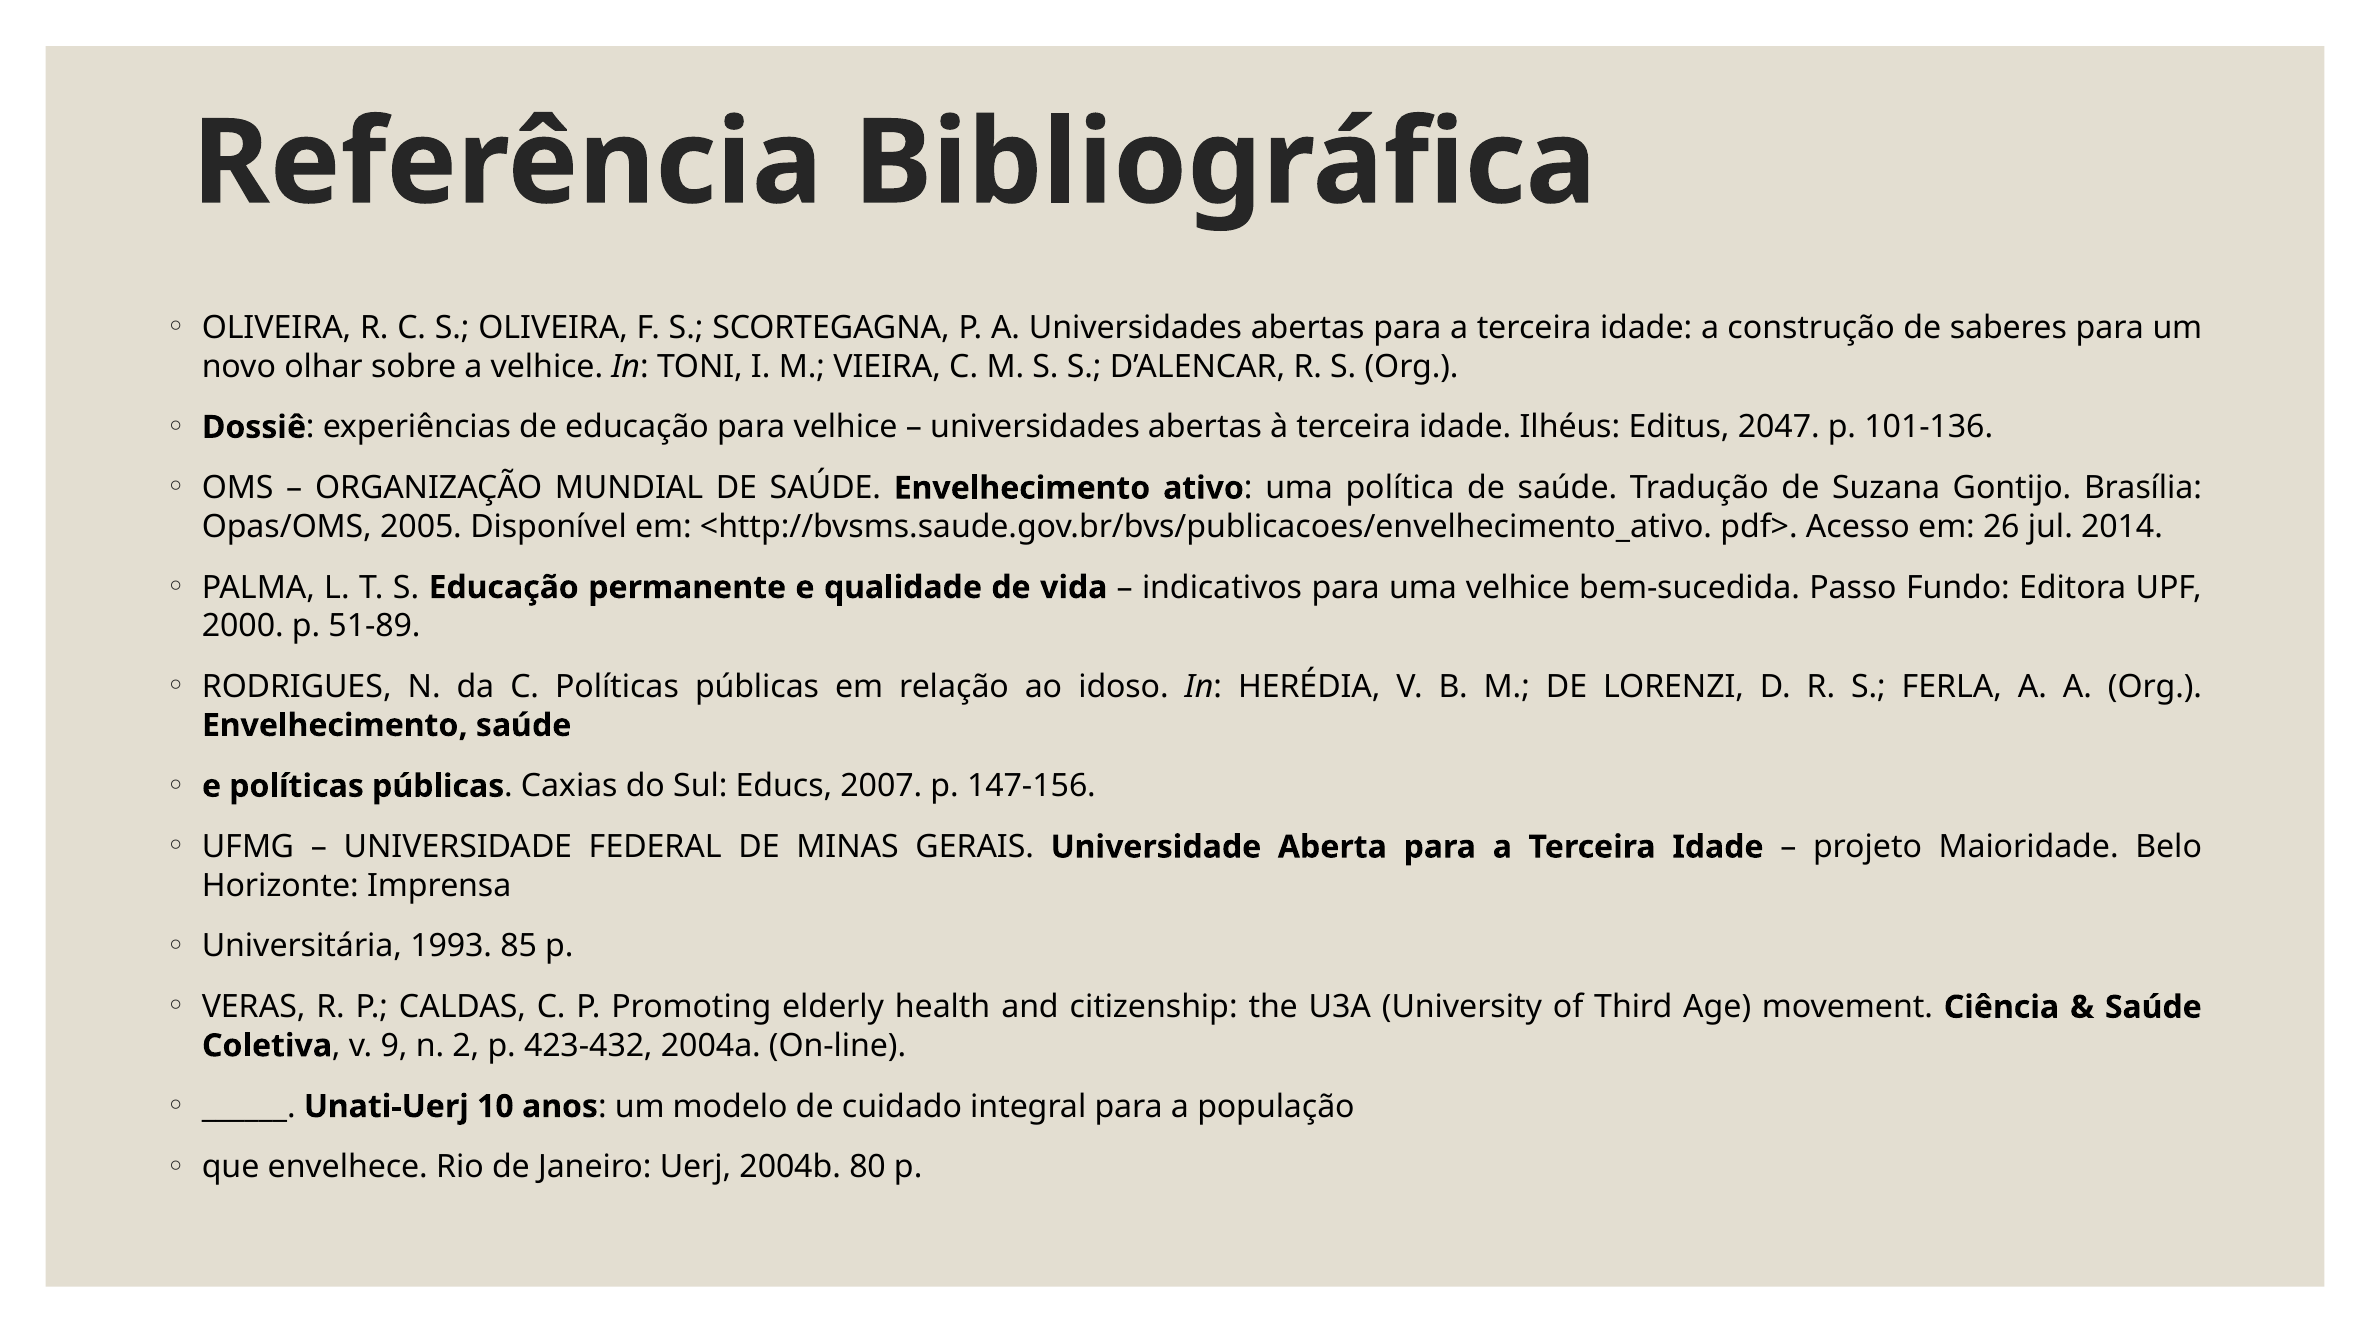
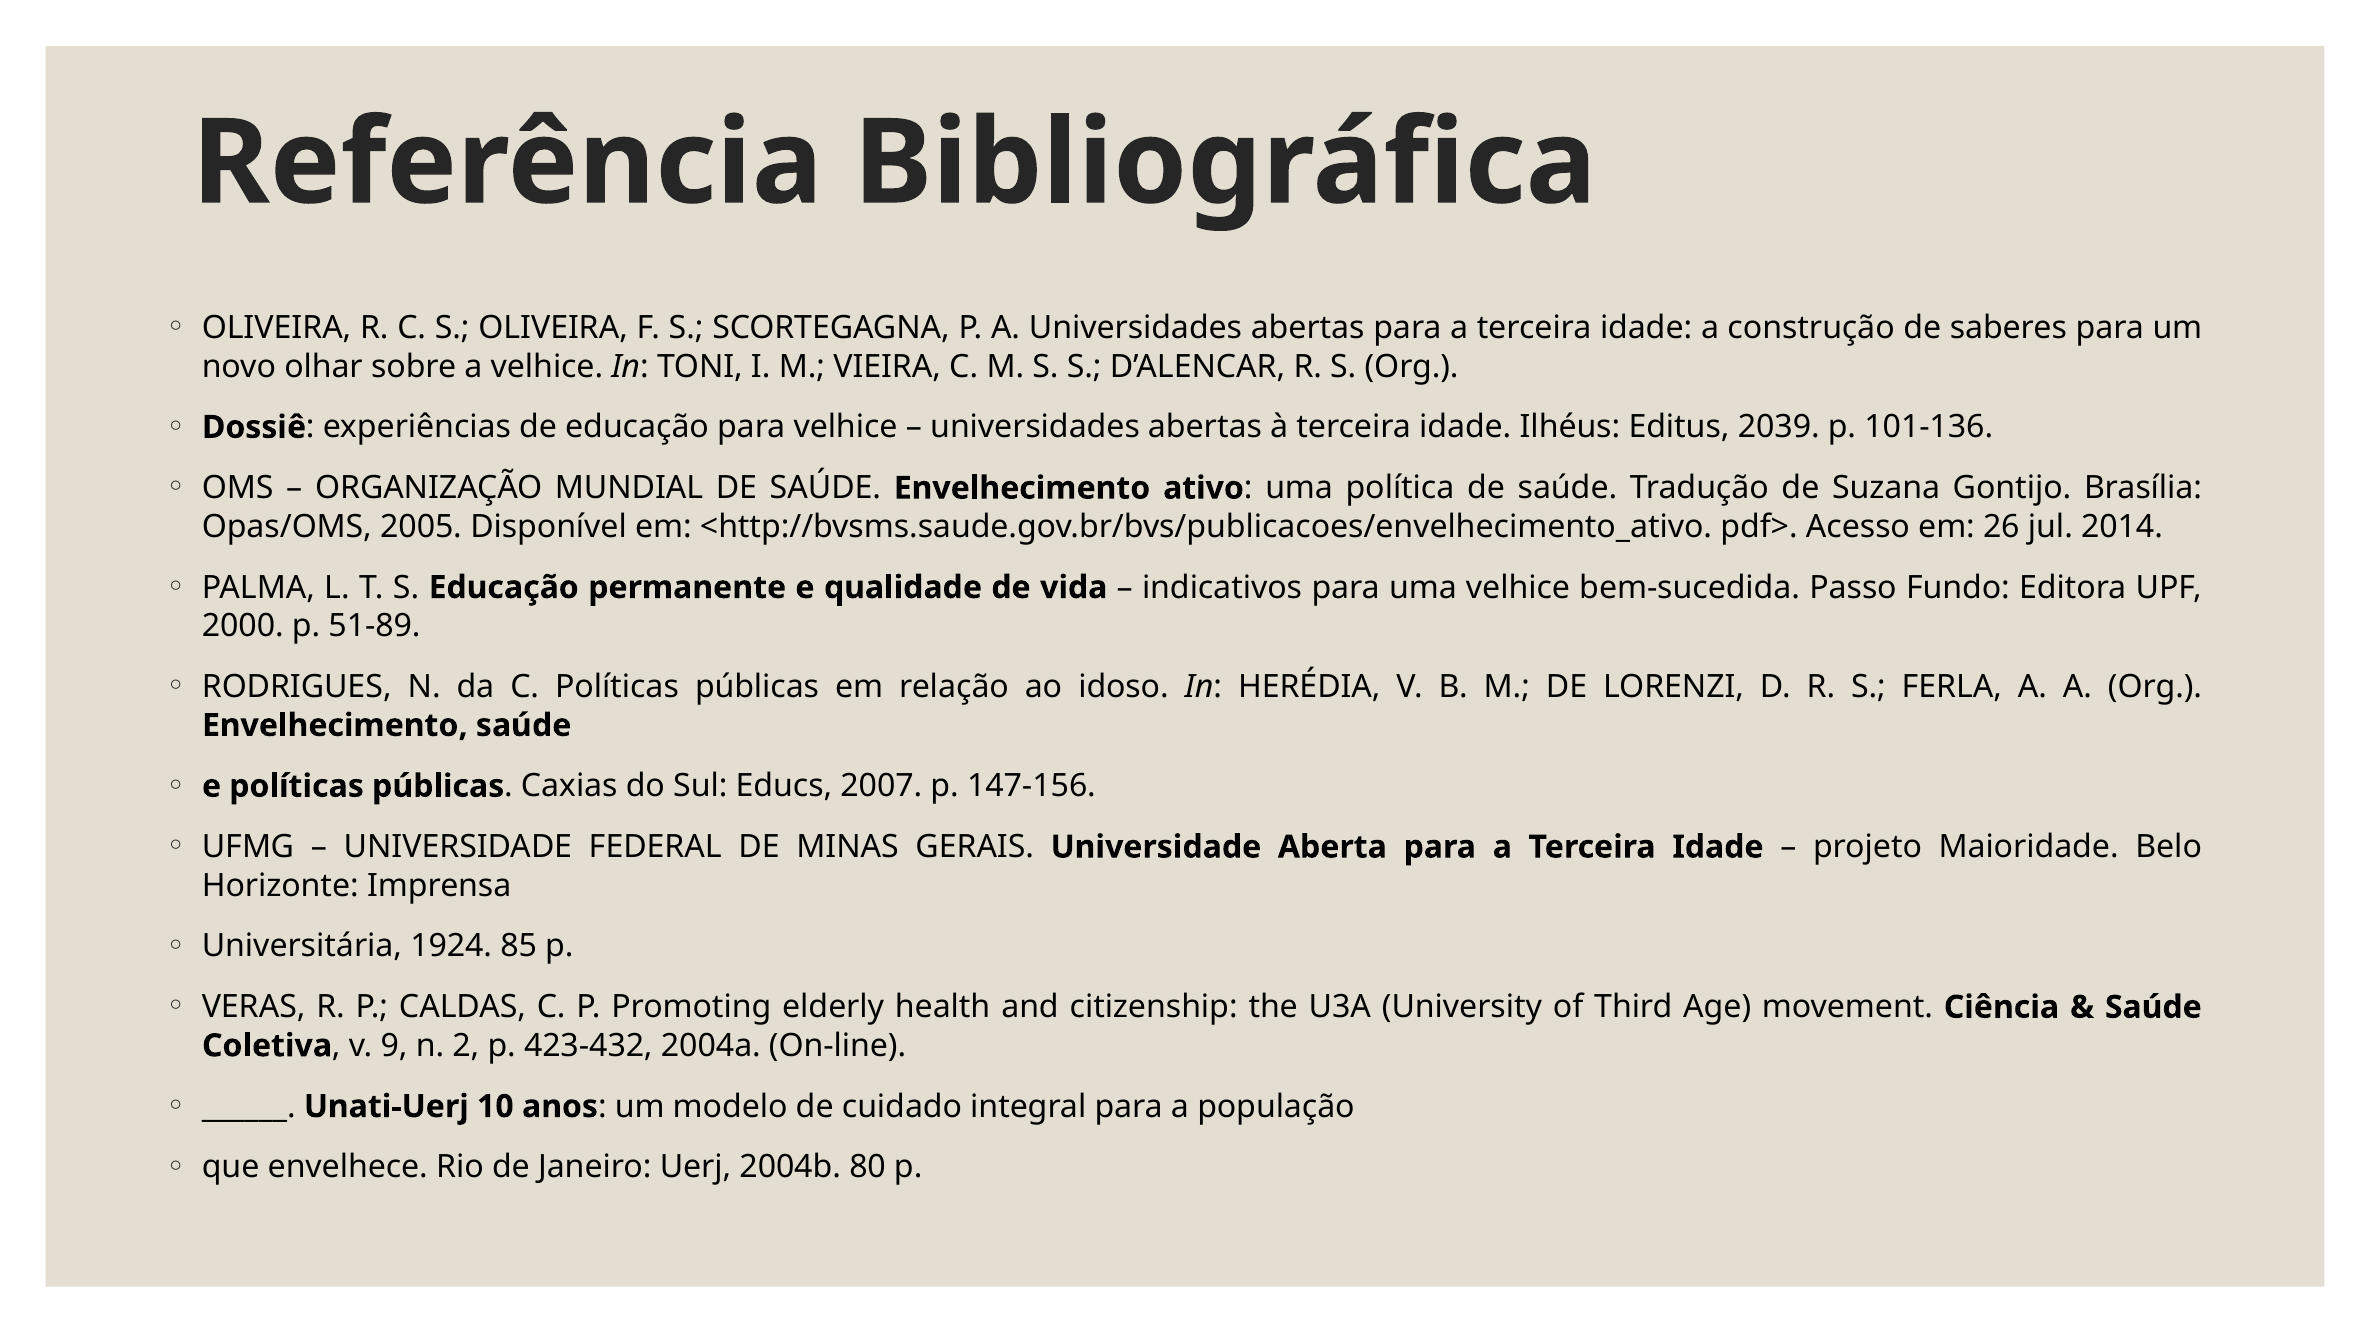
2047: 2047 -> 2039
1993: 1993 -> 1924
